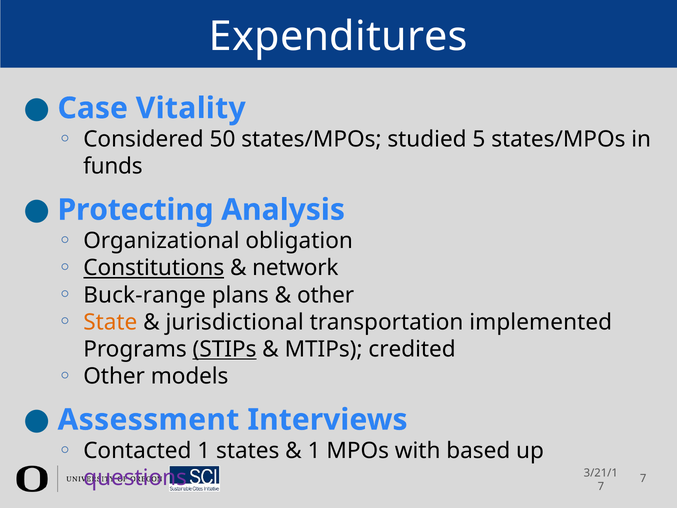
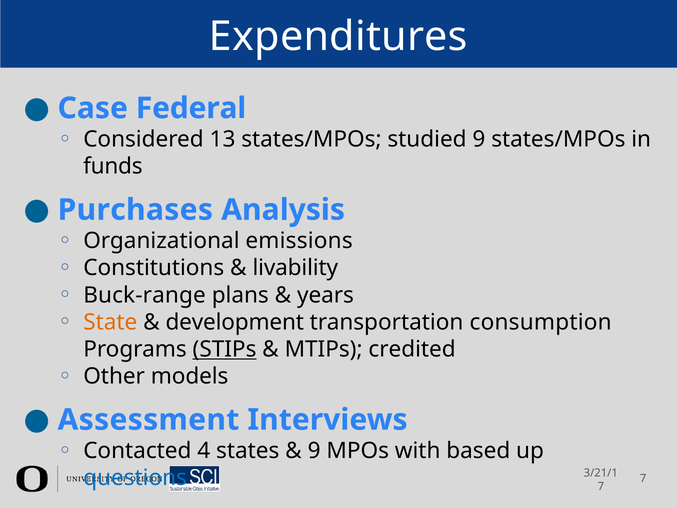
Vitality: Vitality -> Federal
50: 50 -> 13
studied 5: 5 -> 9
Protecting: Protecting -> Purchases
obligation: obligation -> emissions
Constitutions underline: present -> none
network: network -> livability
other at (326, 295): other -> years
jurisdictional: jurisdictional -> development
implemented: implemented -> consumption
Contacted 1: 1 -> 4
1 at (314, 451): 1 -> 9
questions colour: purple -> blue
